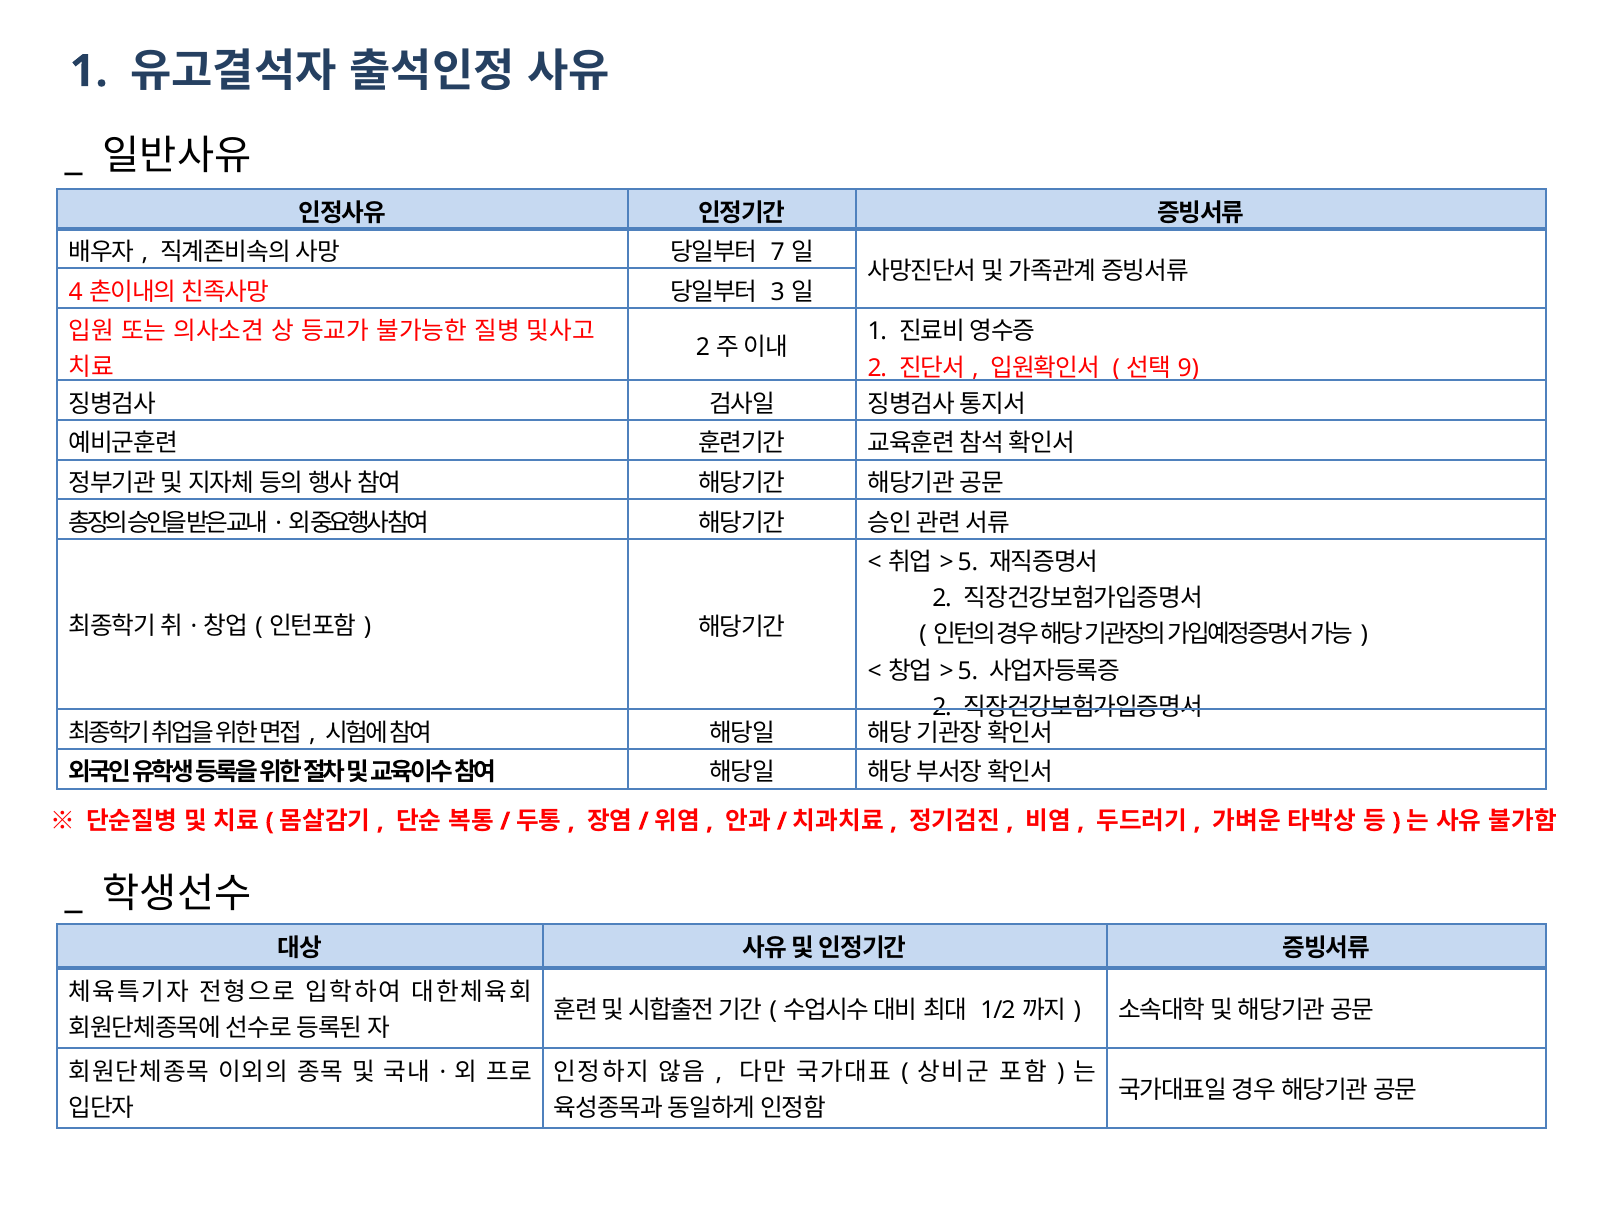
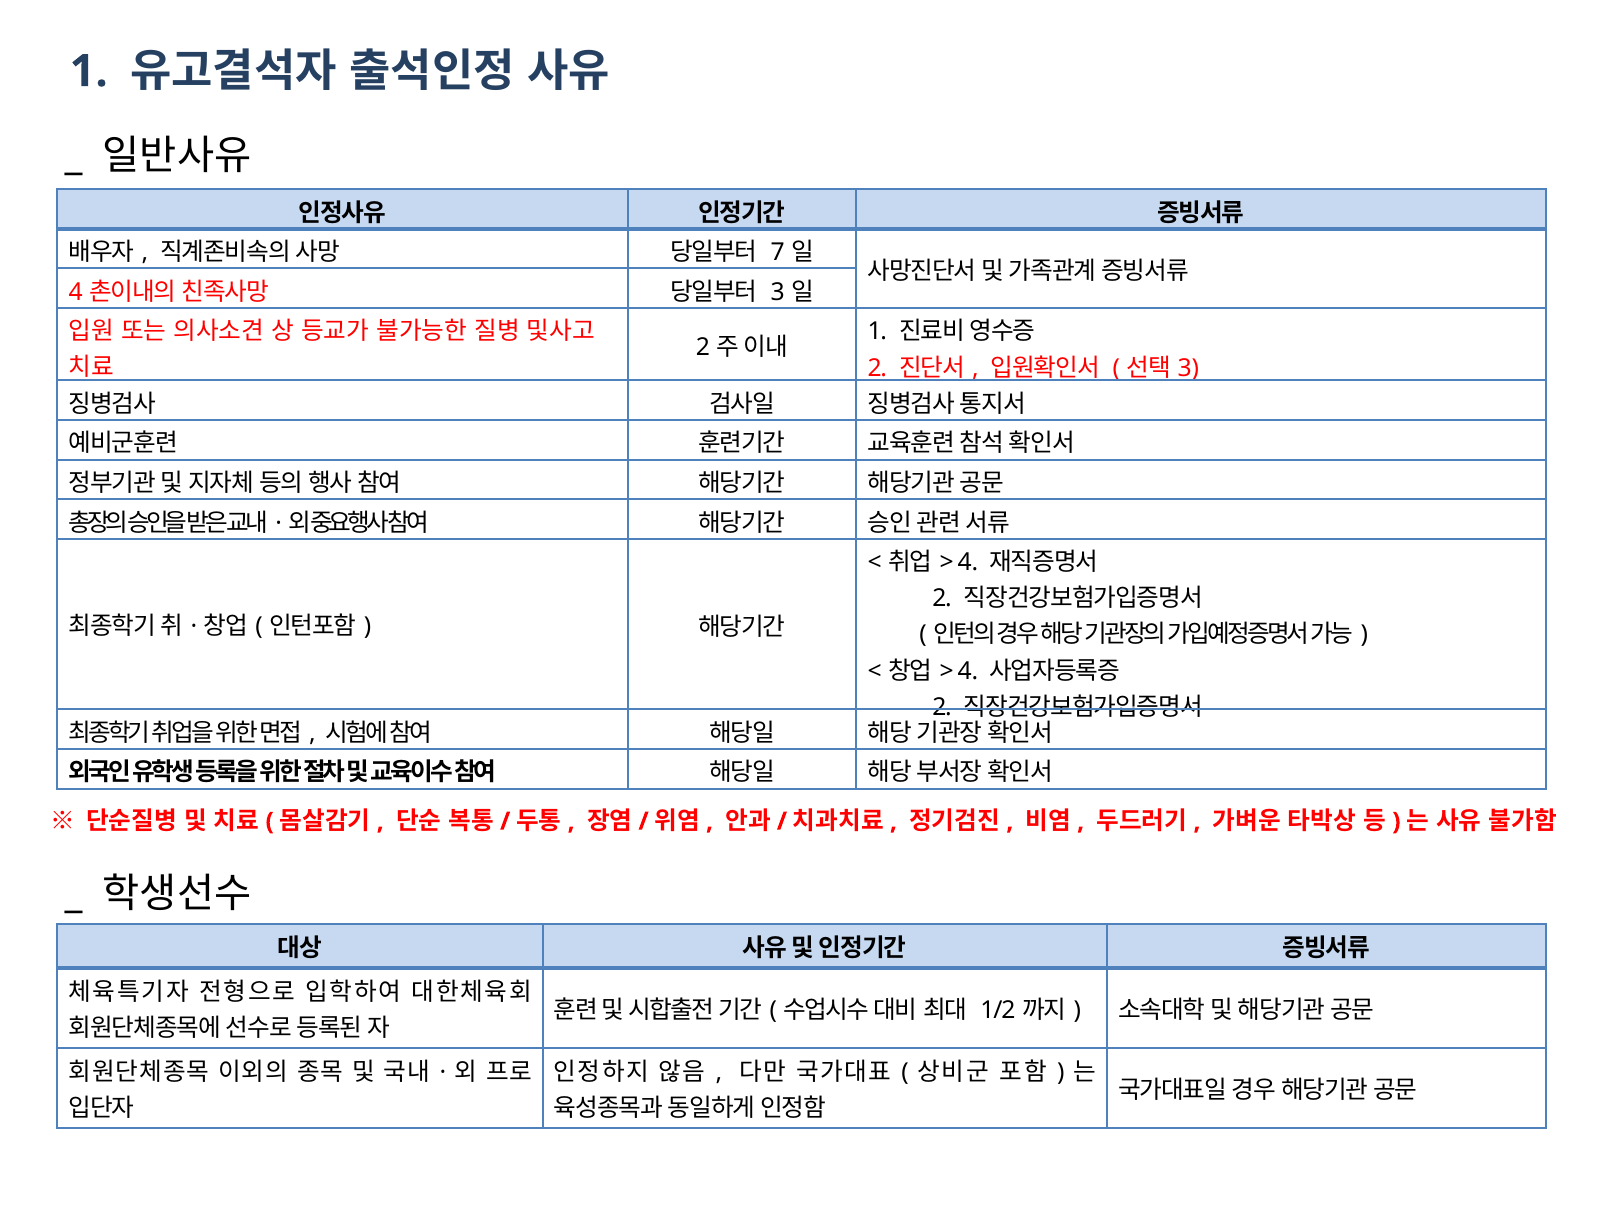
9 at (1188, 368): 9 -> 3
5 at (968, 563): 5 -> 4
5 at (968, 671): 5 -> 4
